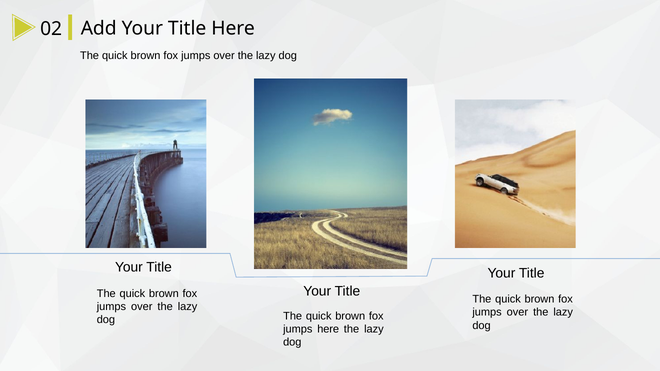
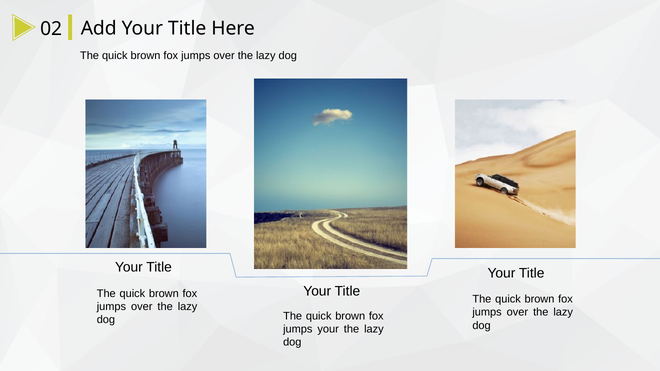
jumps here: here -> your
